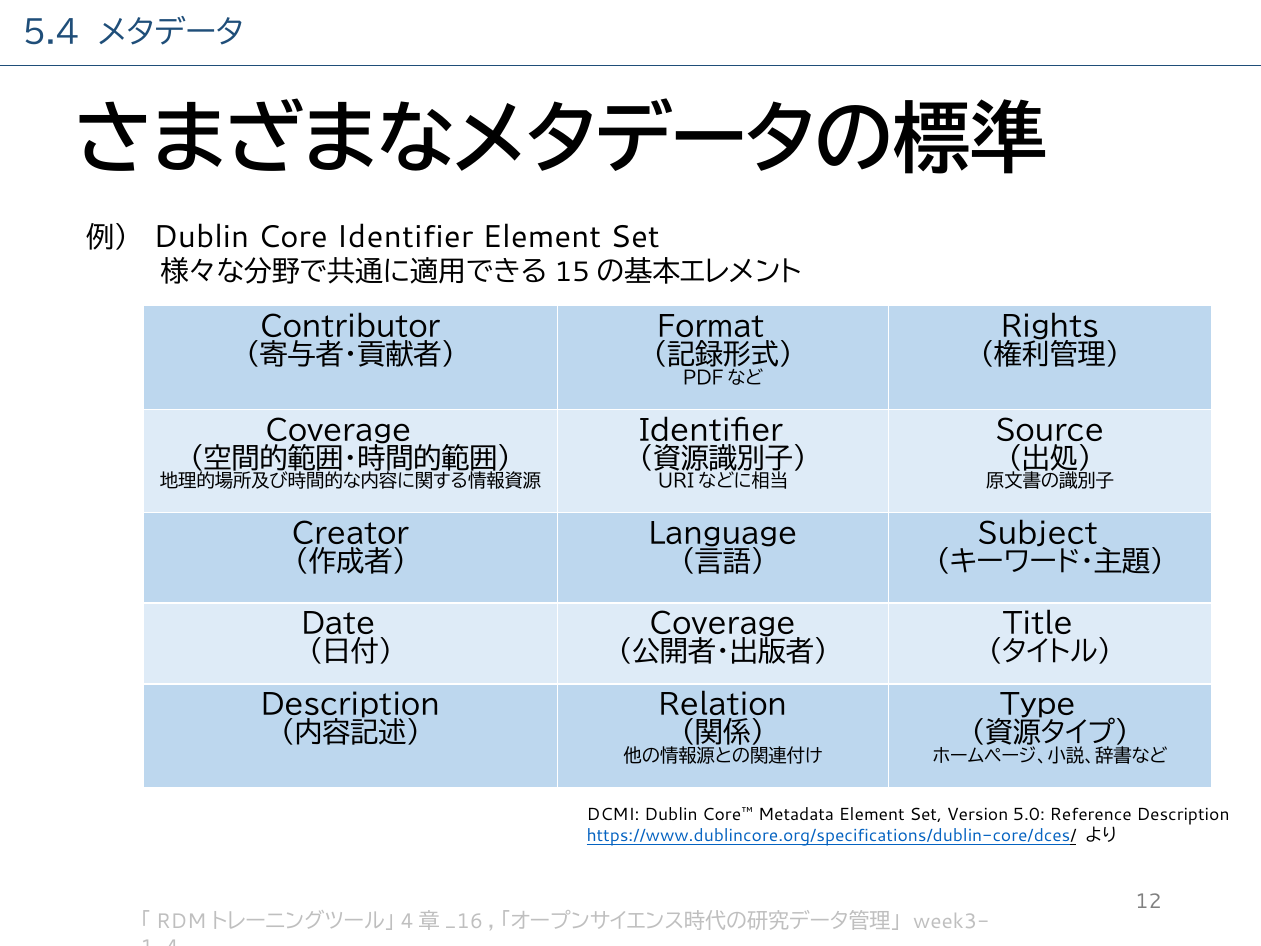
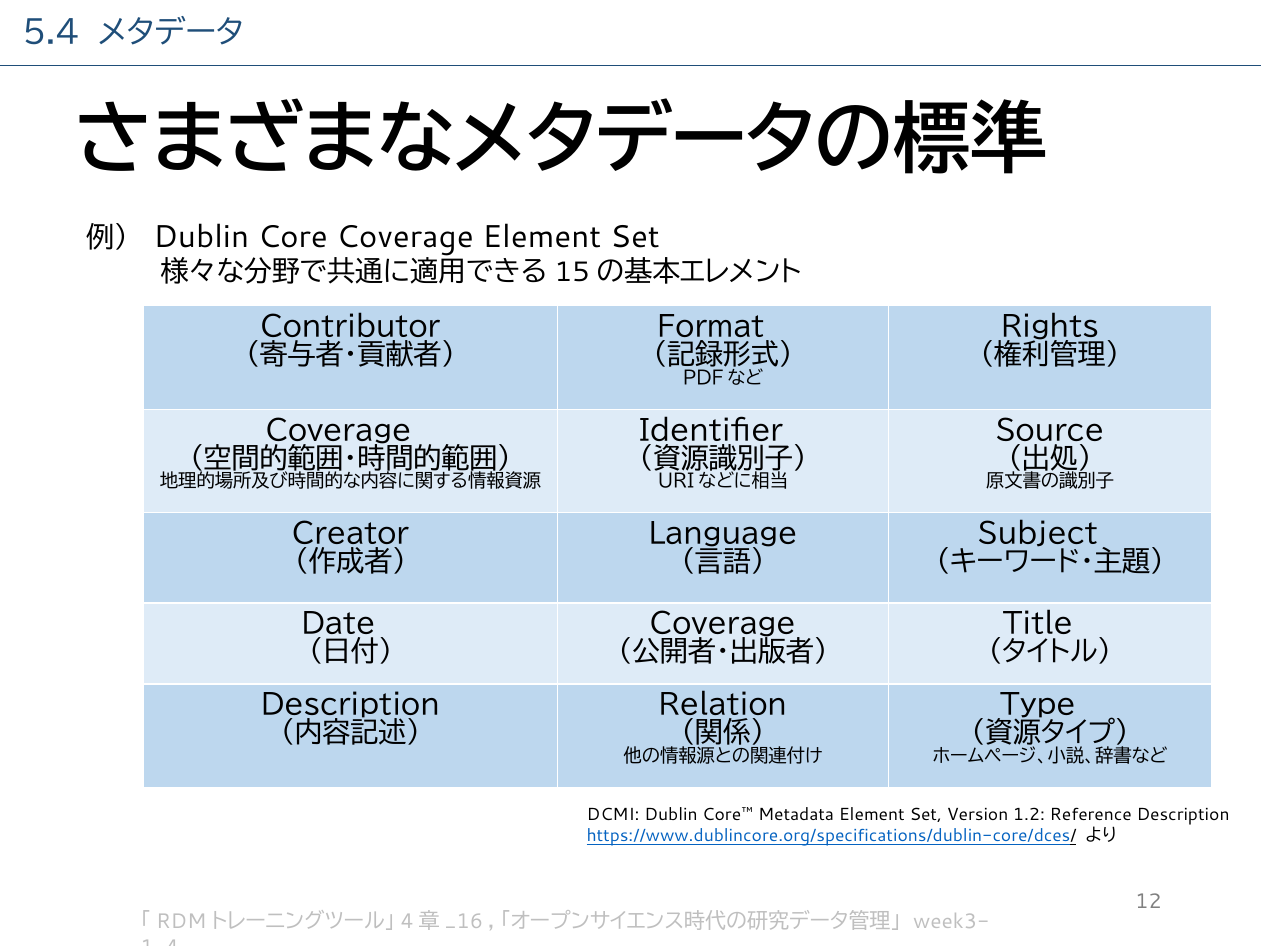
Core Identifier: Identifier -> Coverage
5.0: 5.0 -> 1.2
